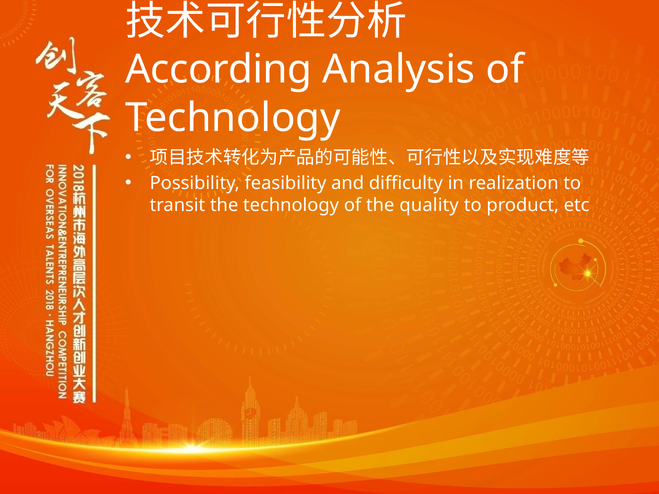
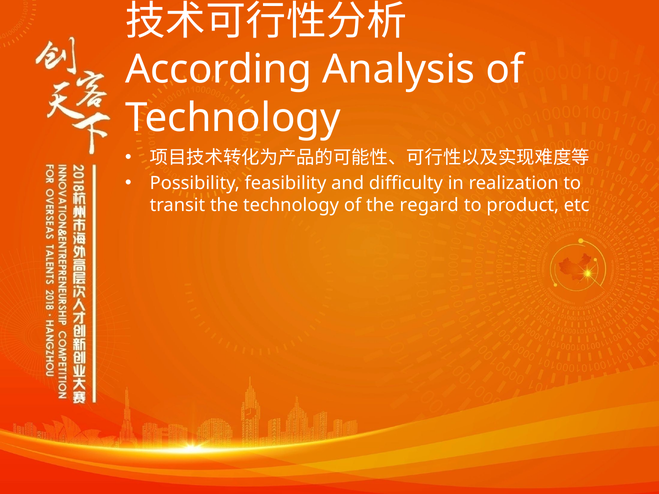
quality: quality -> regard
